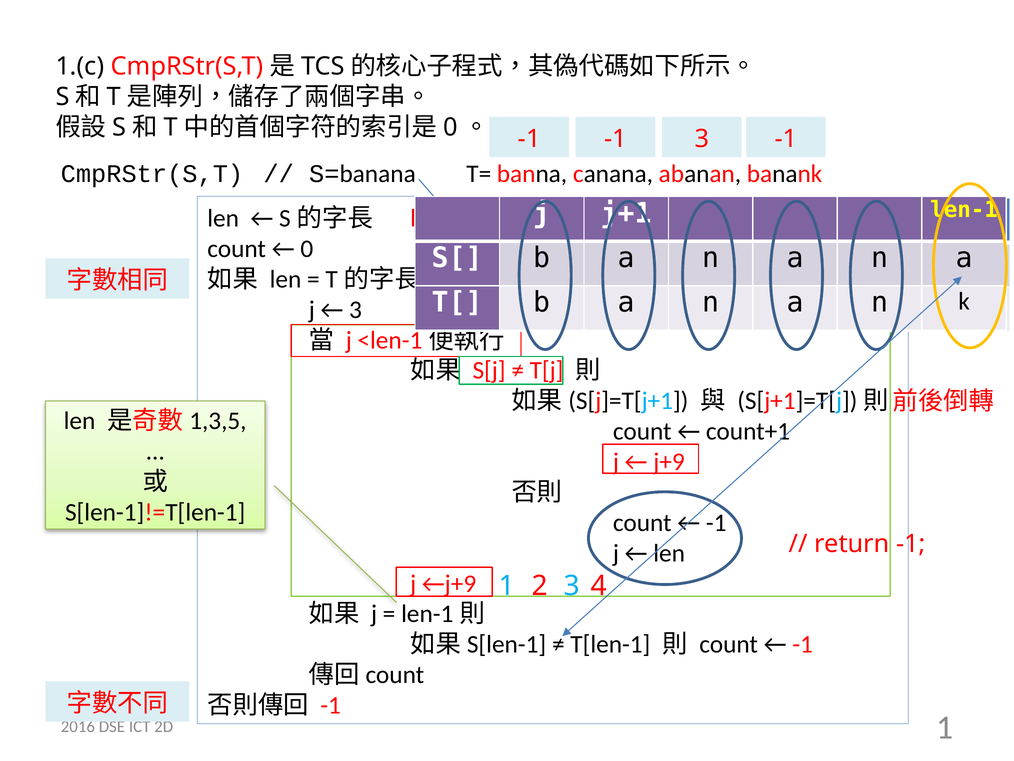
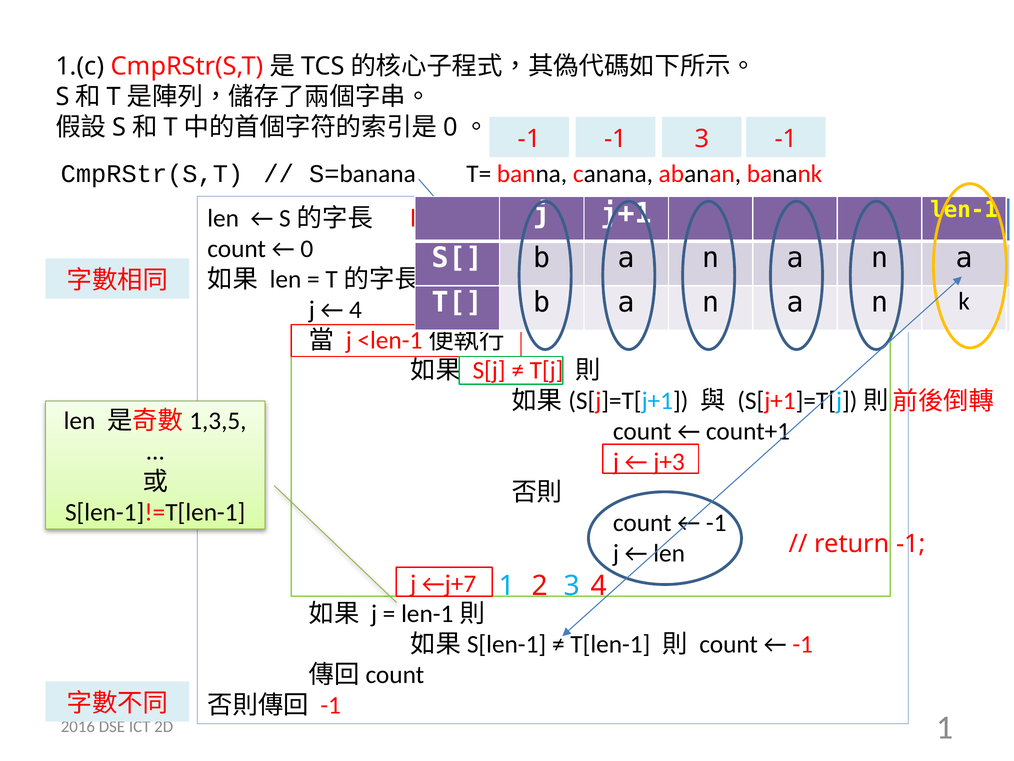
3 at (355, 309): 3 -> 4
j+9: j+9 -> j+3
←j+9: ←j+9 -> ←j+7
